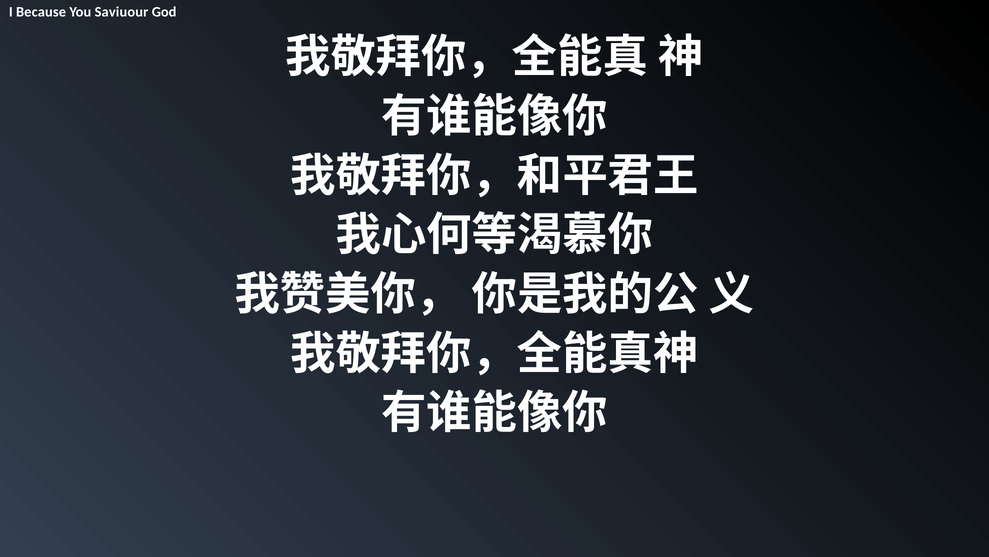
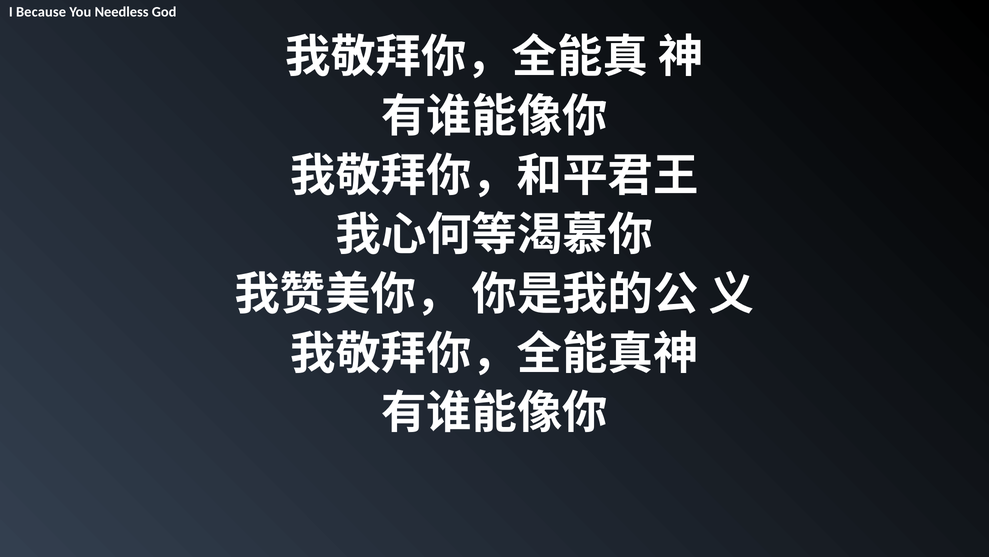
Saviuour: Saviuour -> Needless
